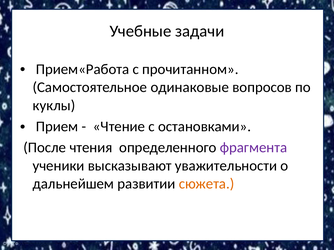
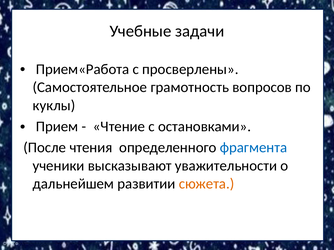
прочитанном: прочитанном -> просверлены
одинаковые: одинаковые -> грамотность
фрагмента colour: purple -> blue
